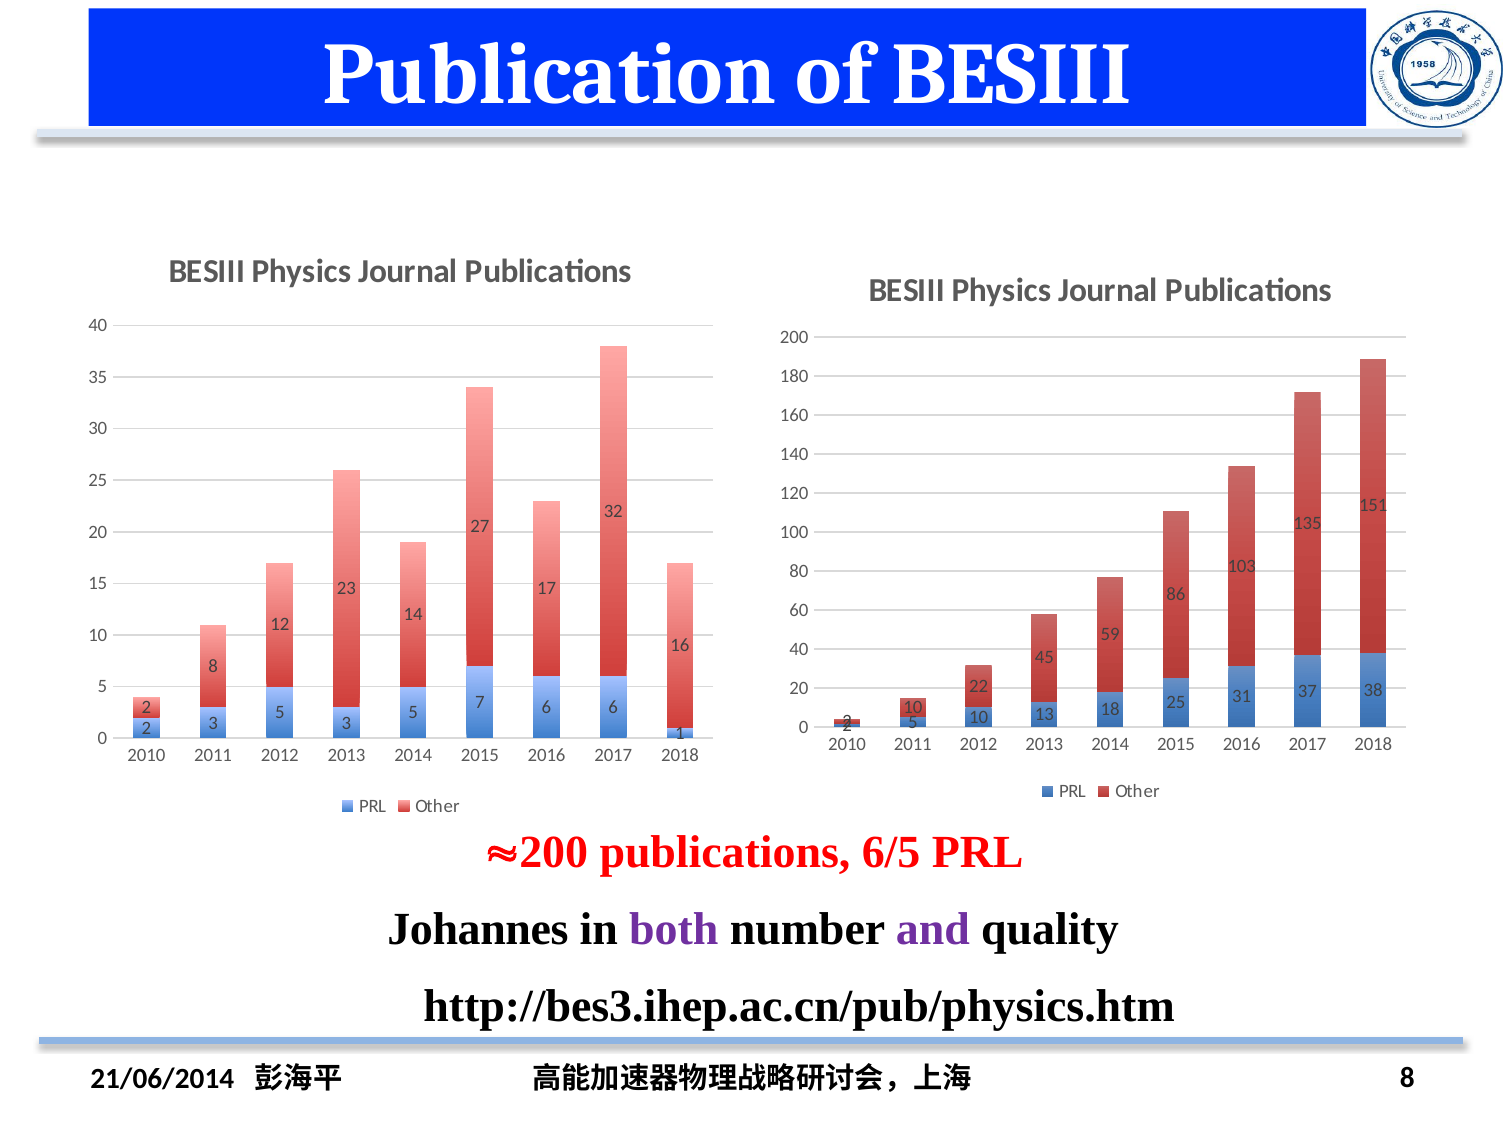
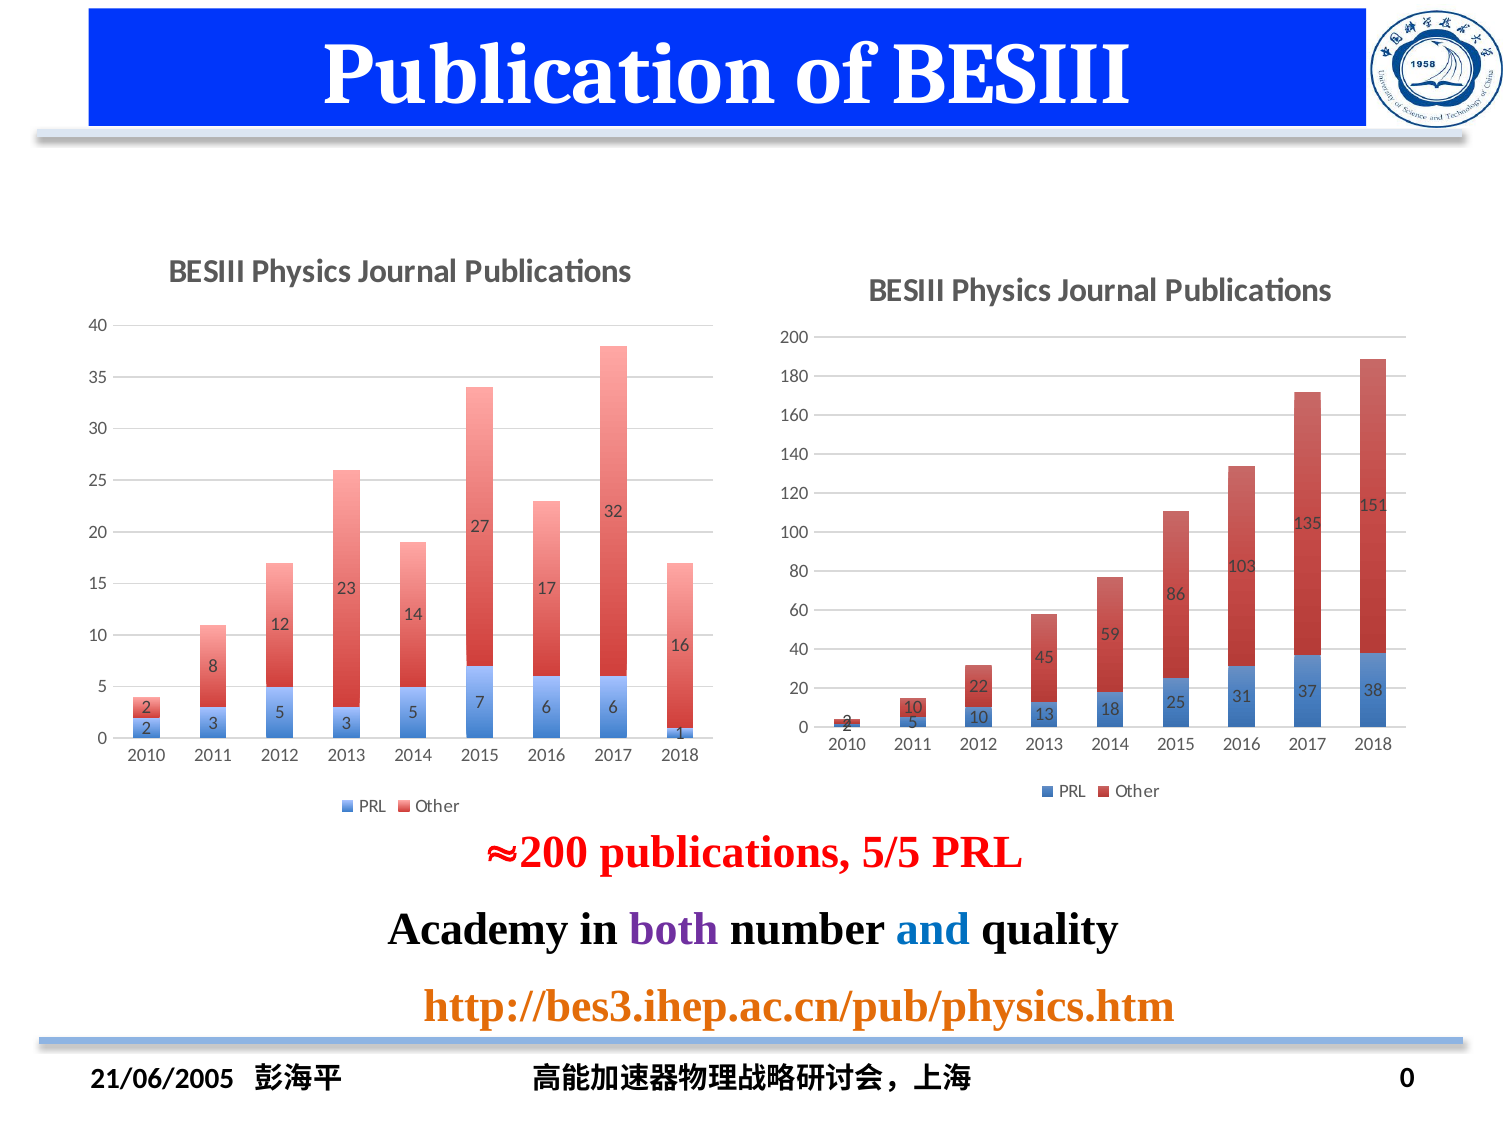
6/5: 6/5 -> 5/5
Johannes: Johannes -> Academy
and colour: purple -> blue
http://bes3.ihep.ac.cn/pub/physics.htm colour: black -> orange
21/06/2014: 21/06/2014 -> 21/06/2005
8 at (1407, 1078): 8 -> 0
